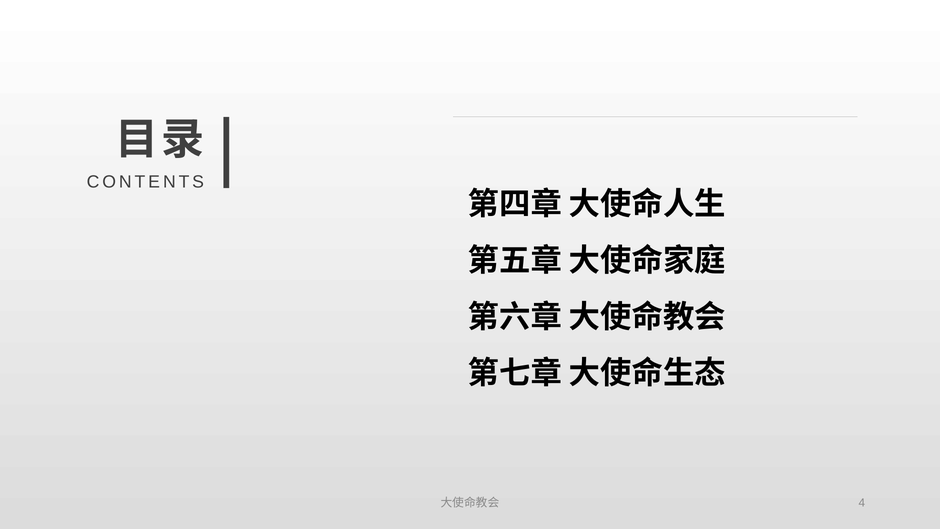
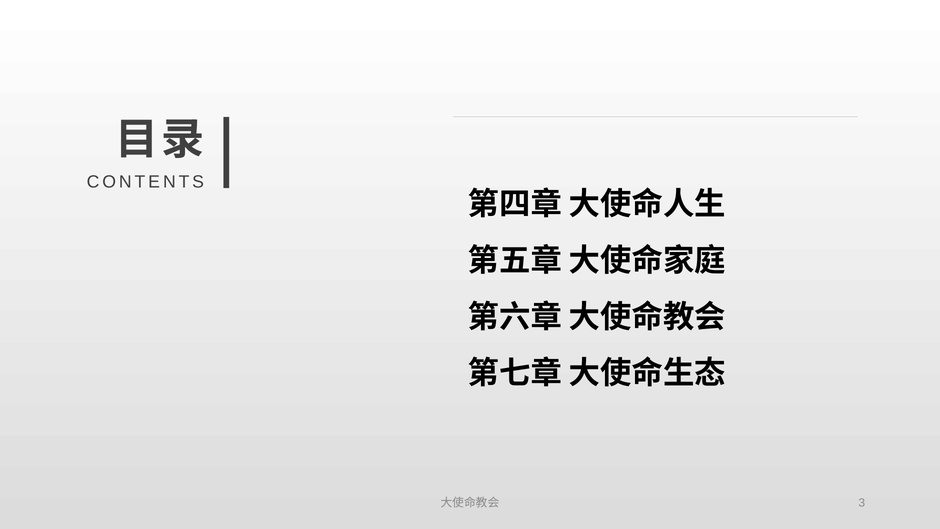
4: 4 -> 3
